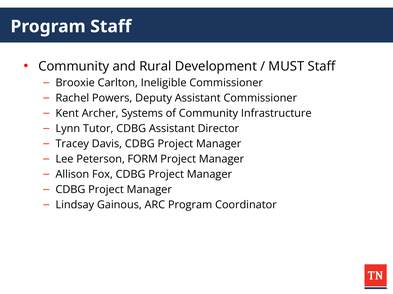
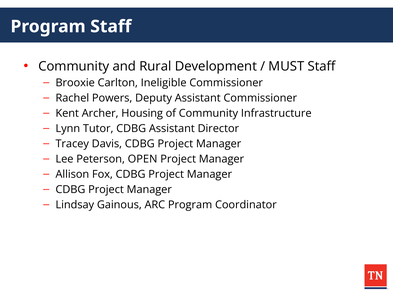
Systems: Systems -> Housing
FORM: FORM -> OPEN
